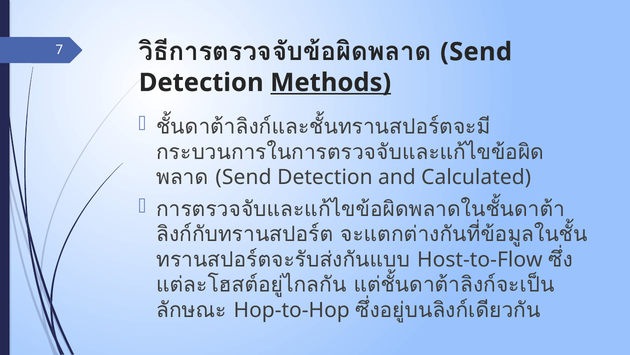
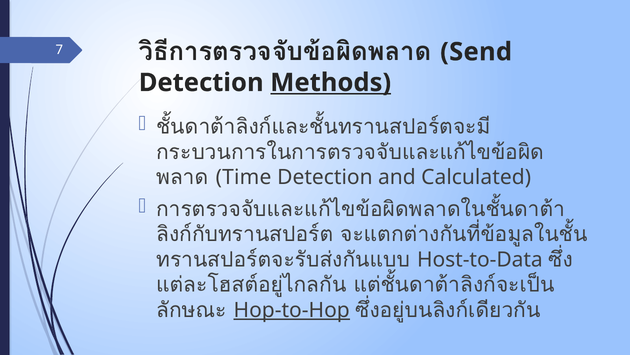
Send at (244, 177): Send -> Time
Host-to-Flow: Host-to-Flow -> Host-to-Data
Hop-to-Hop underline: none -> present
